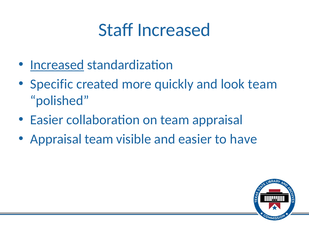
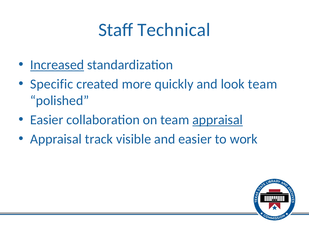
Staff Increased: Increased -> Technical
appraisal at (218, 120) underline: none -> present
Appraisal team: team -> track
have: have -> work
